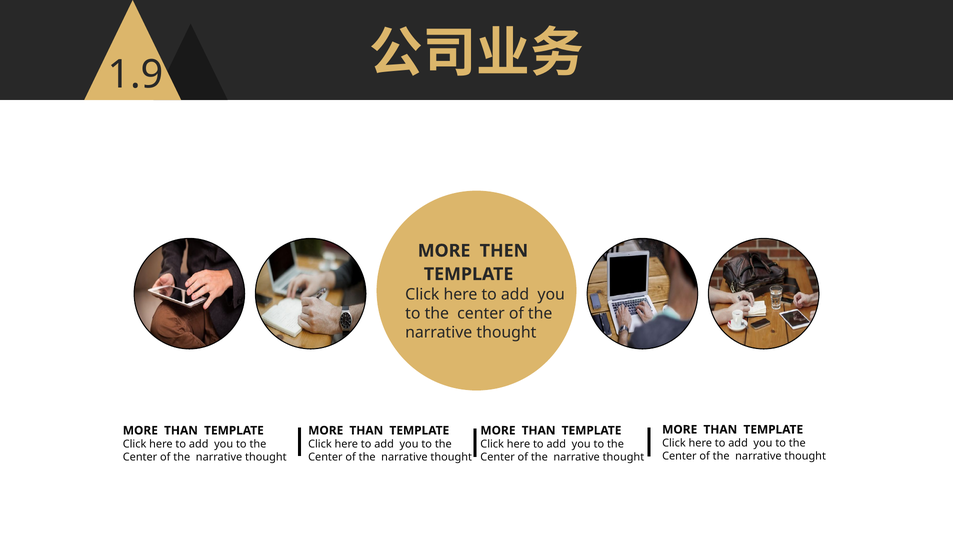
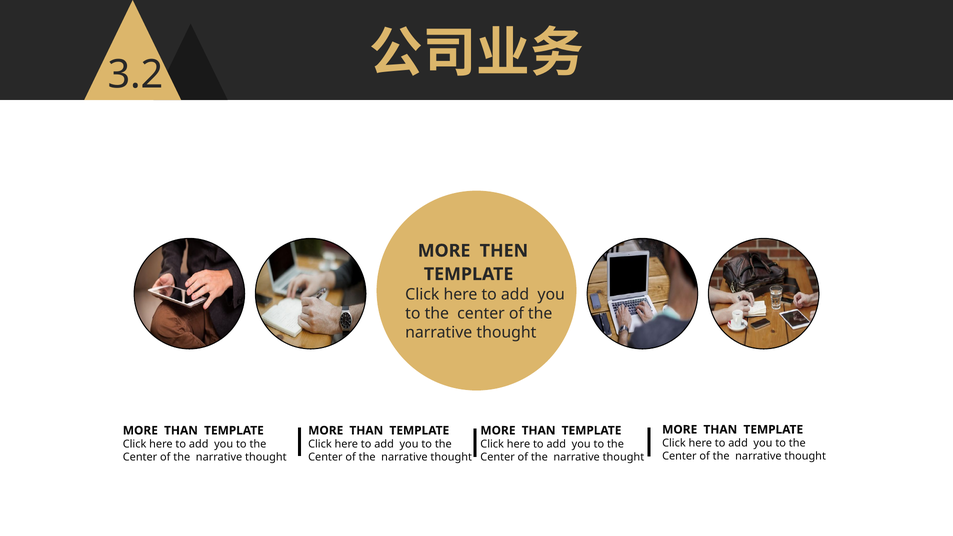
1.9: 1.9 -> 3.2
